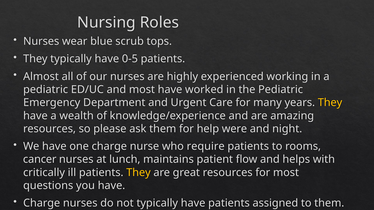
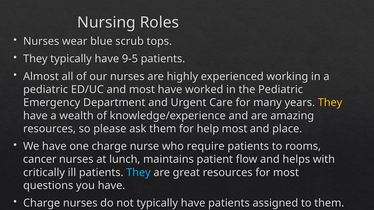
0-5: 0-5 -> 9-5
help were: were -> most
night: night -> place
They at (138, 173) colour: yellow -> light blue
